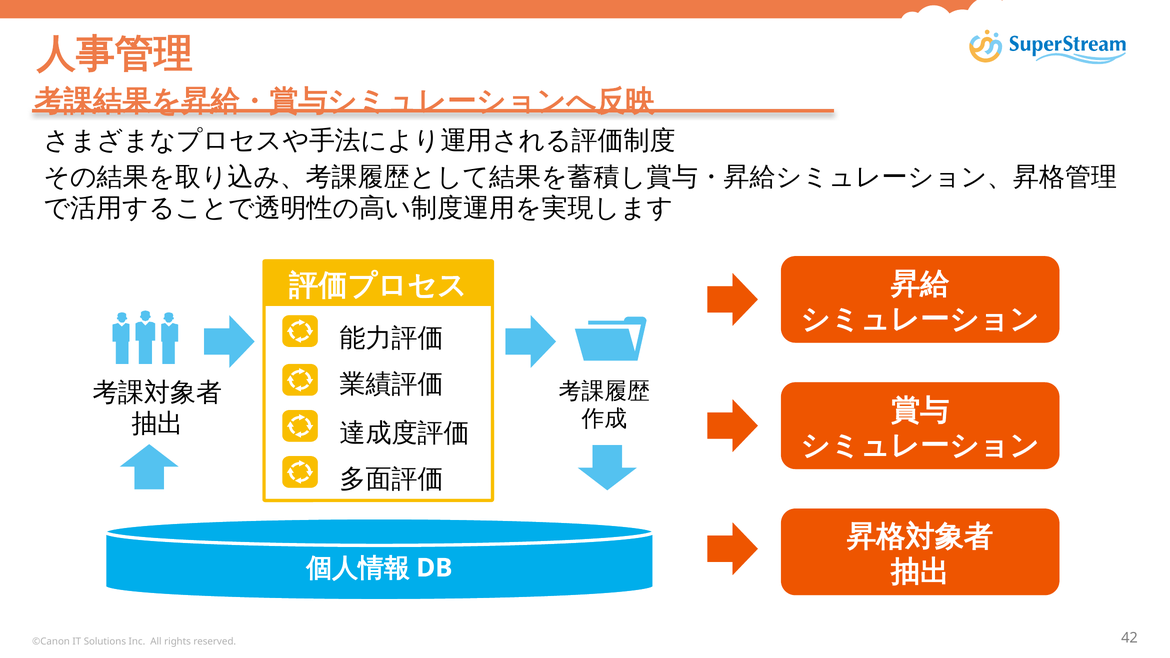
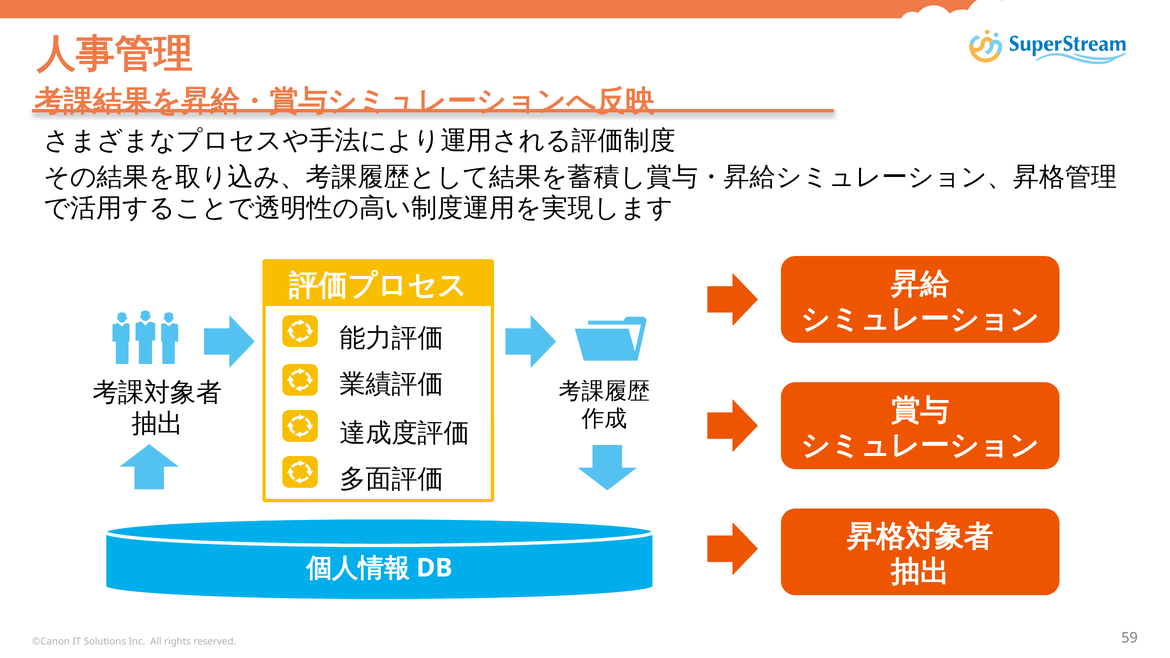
42: 42 -> 59
